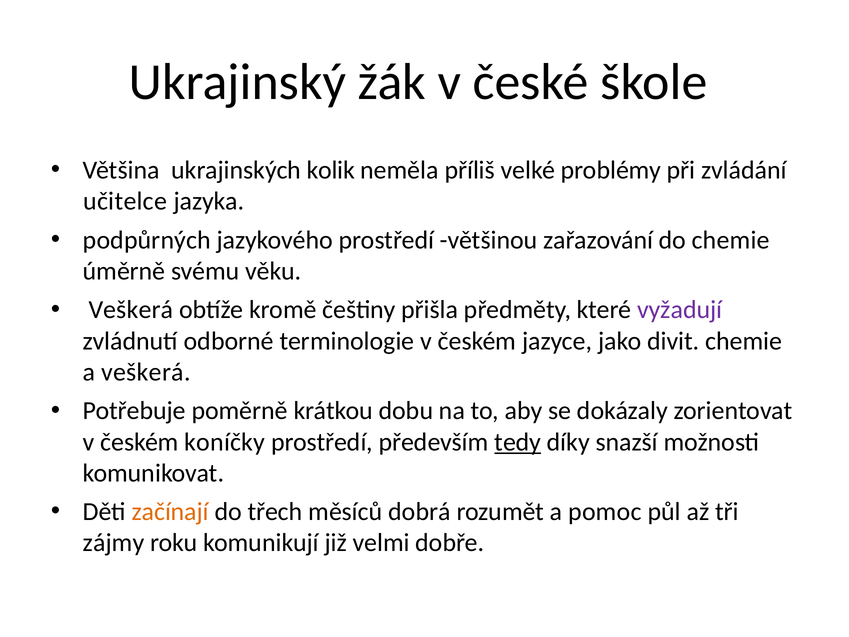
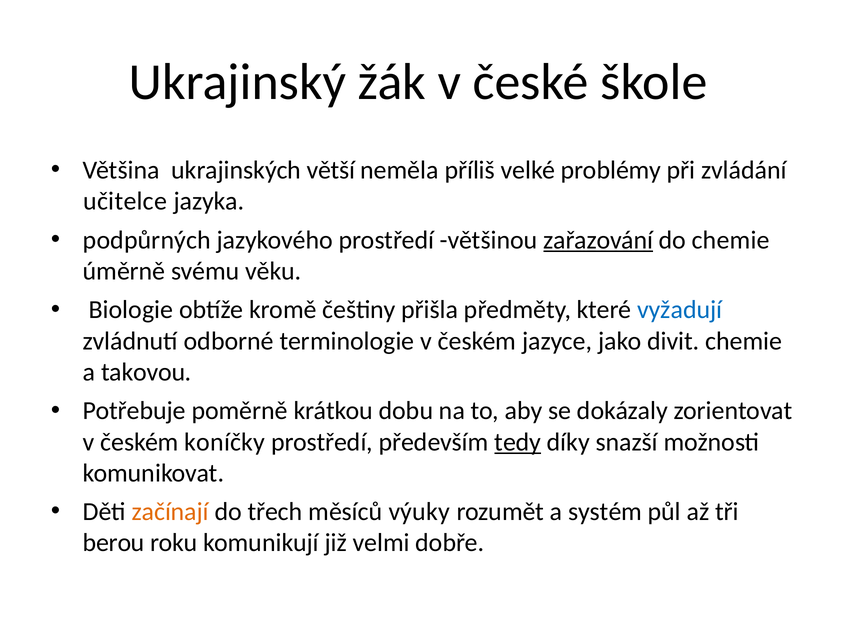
kolik: kolik -> větší
zařazování underline: none -> present
Veškerá at (131, 310): Veškerá -> Biologie
vyžadují colour: purple -> blue
a veškerá: veškerá -> takovou
dobrá: dobrá -> výuky
pomoc: pomoc -> systém
zájmy: zájmy -> berou
